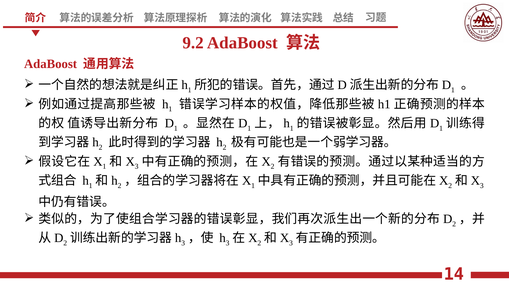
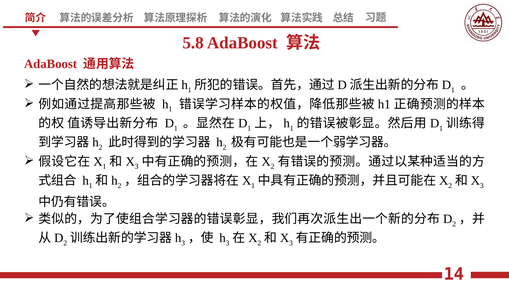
9.2: 9.2 -> 5.8
